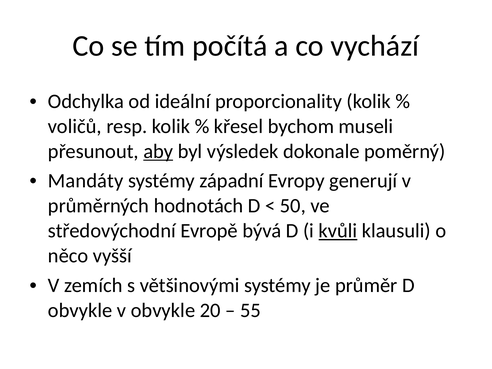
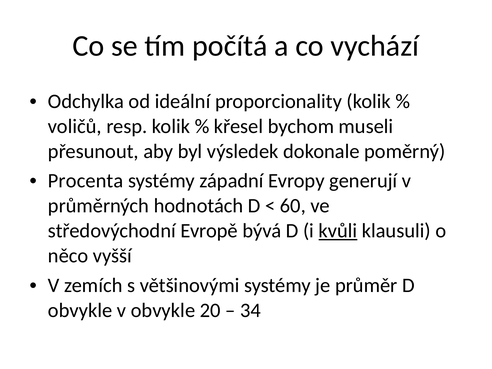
aby underline: present -> none
Mandáty: Mandáty -> Procenta
50: 50 -> 60
55: 55 -> 34
